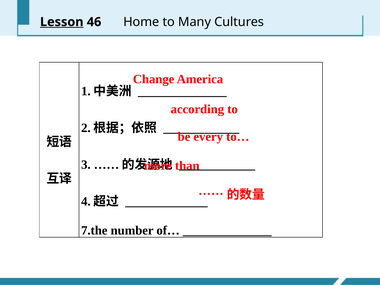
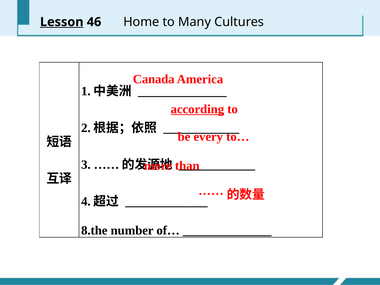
Change: Change -> Canada
according underline: none -> present
7.the: 7.the -> 8.the
